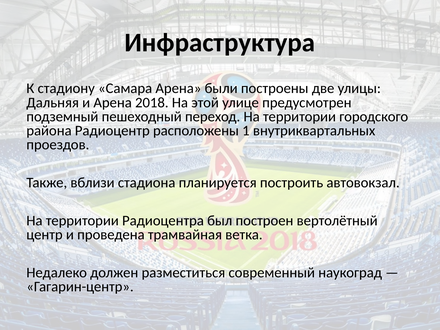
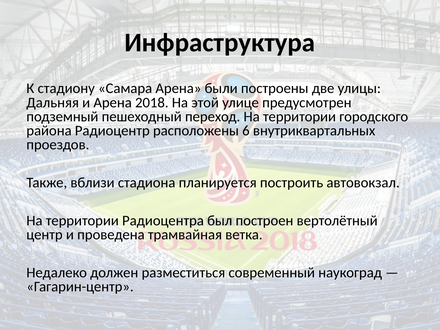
1: 1 -> 6
